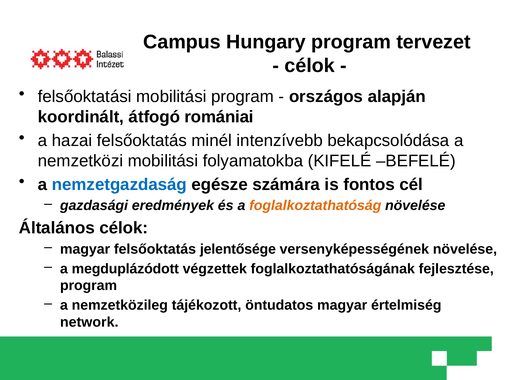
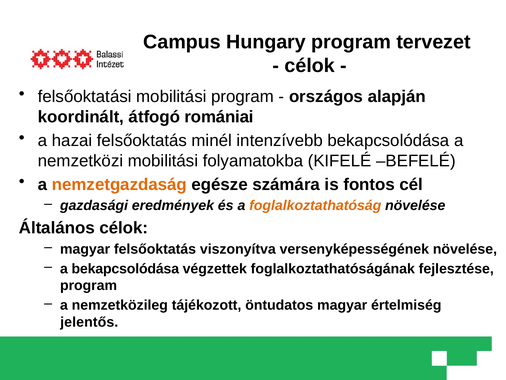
nemzetgazdaság colour: blue -> orange
jelentősége: jelentősége -> viszonyítva
a megduplázódott: megduplázódott -> bekapcsolódása
network: network -> jelentős
